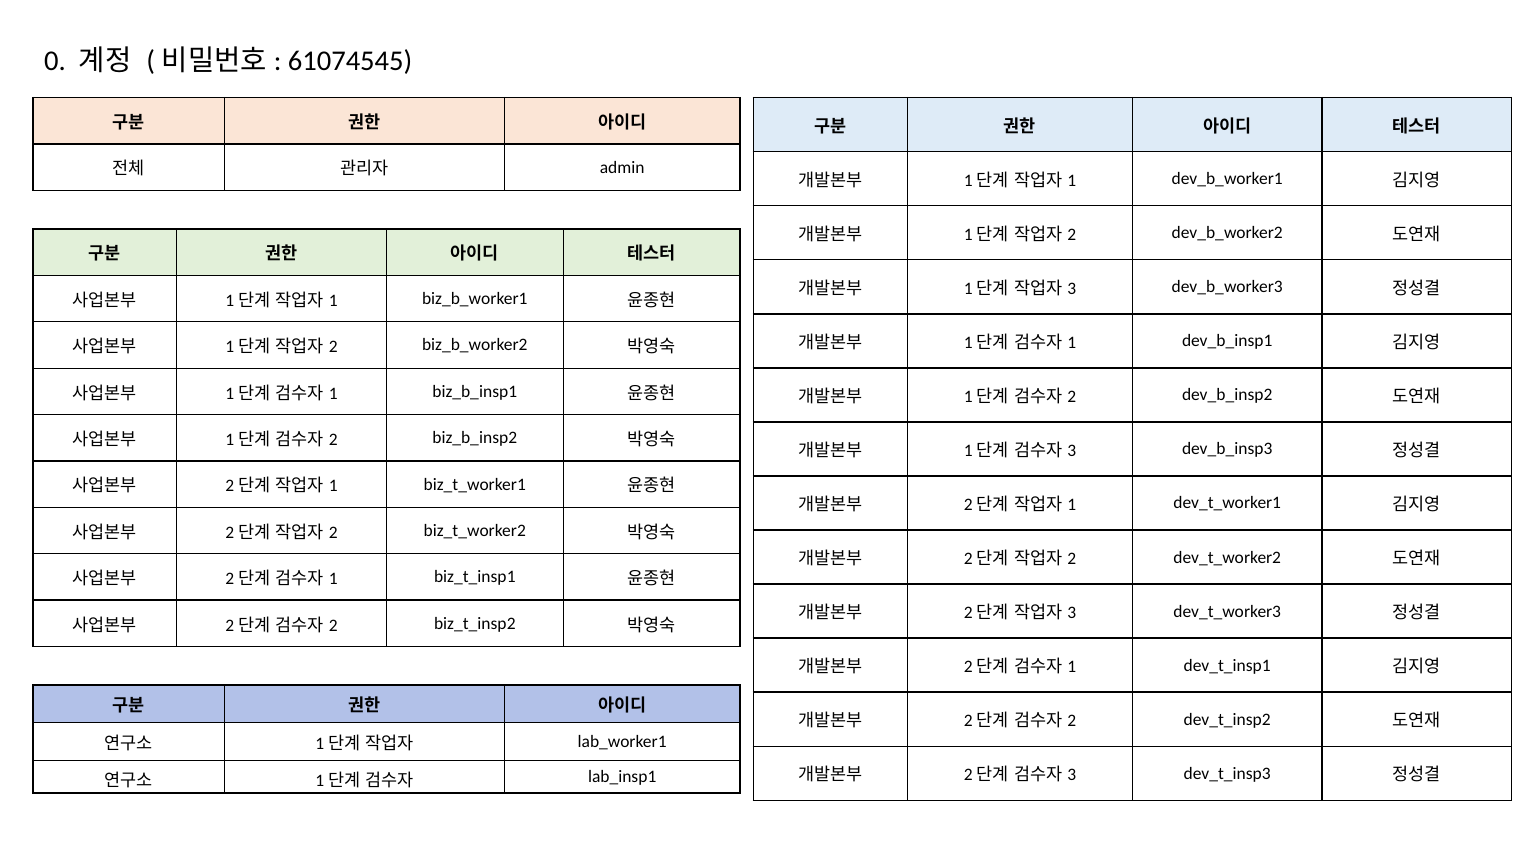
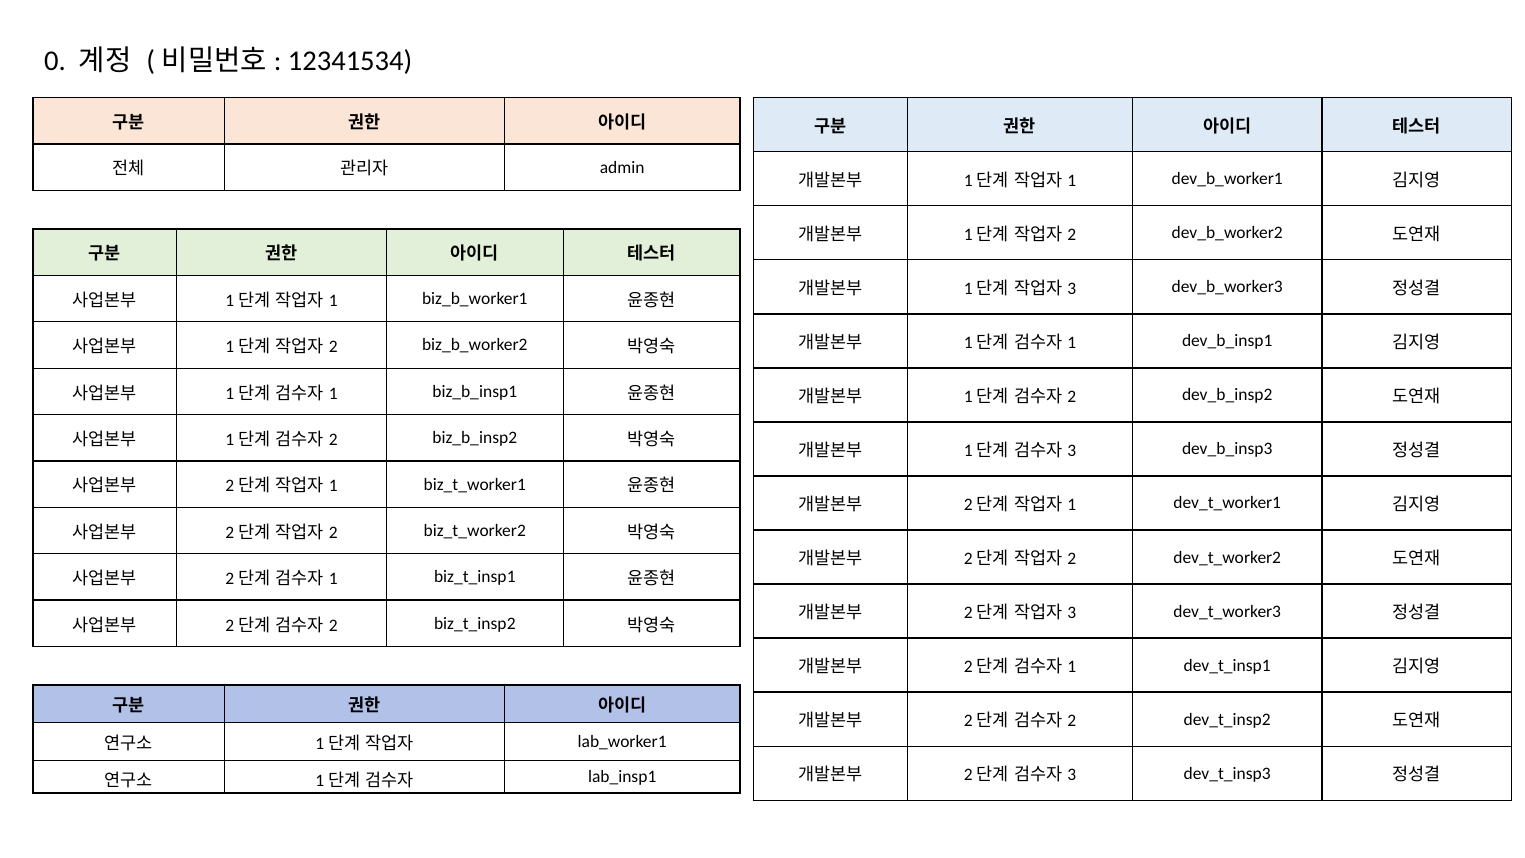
61074545: 61074545 -> 12341534
